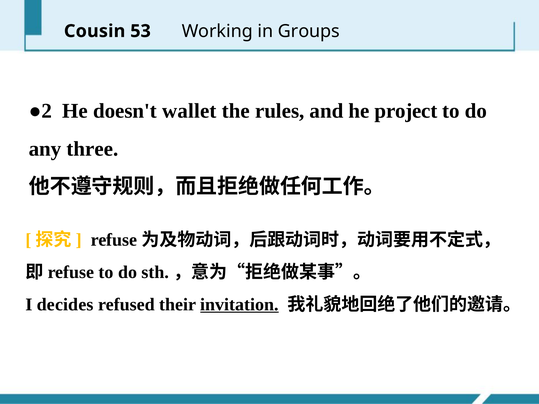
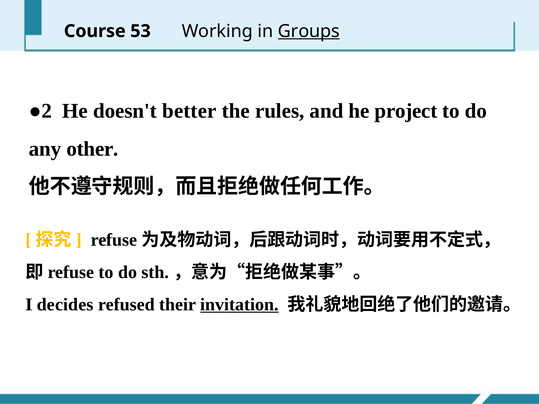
Cousin: Cousin -> Course
Groups underline: none -> present
wallet: wallet -> better
three: three -> other
